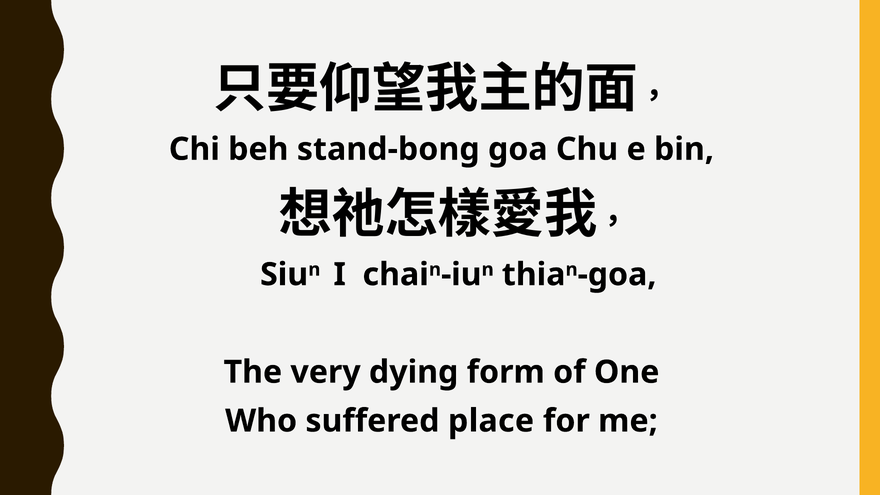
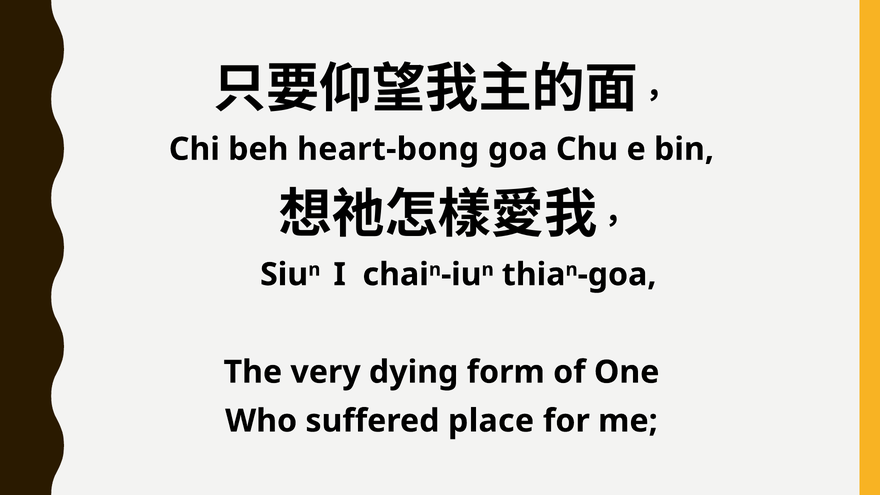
stand-bong: stand-bong -> heart-bong
